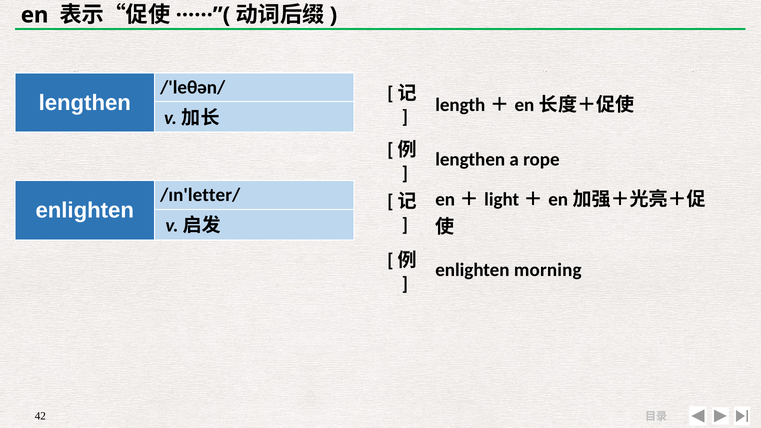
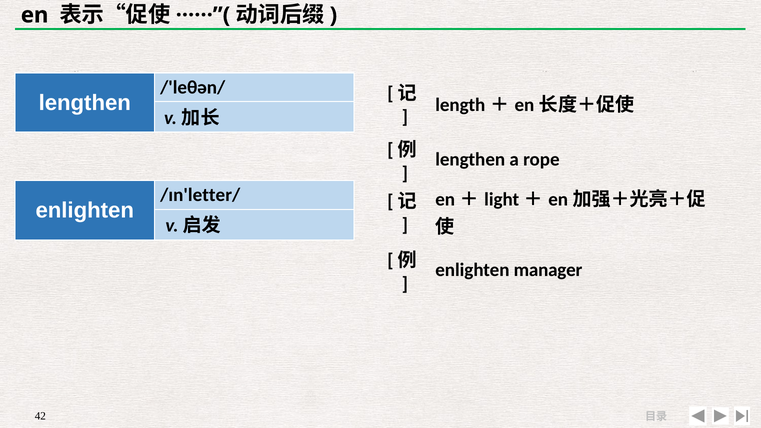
morning: morning -> manager
